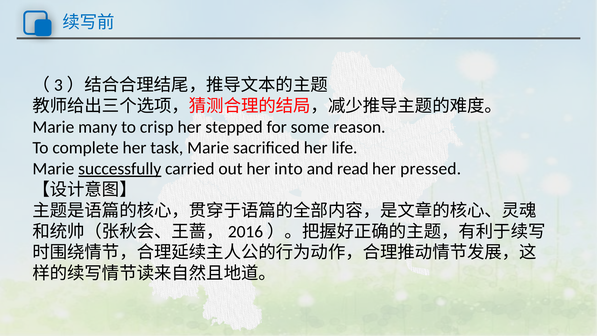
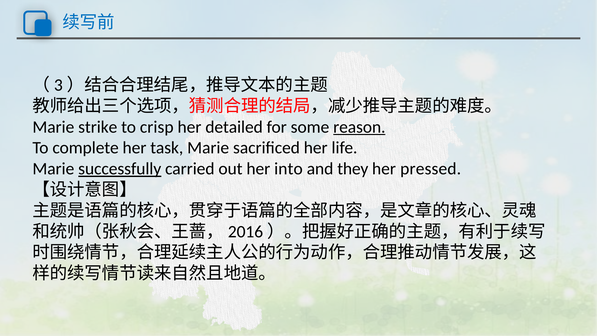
many: many -> strike
stepped: stepped -> detailed
reason underline: none -> present
read: read -> they
